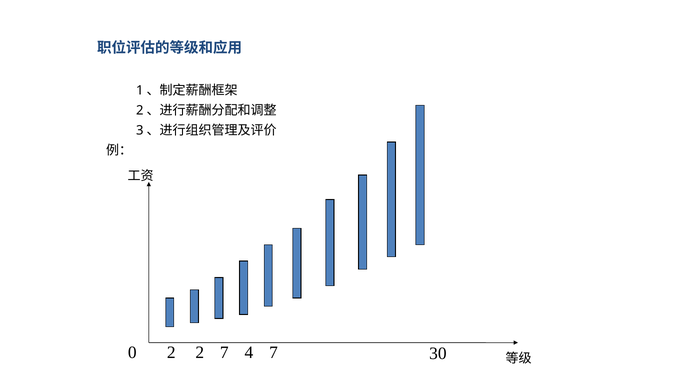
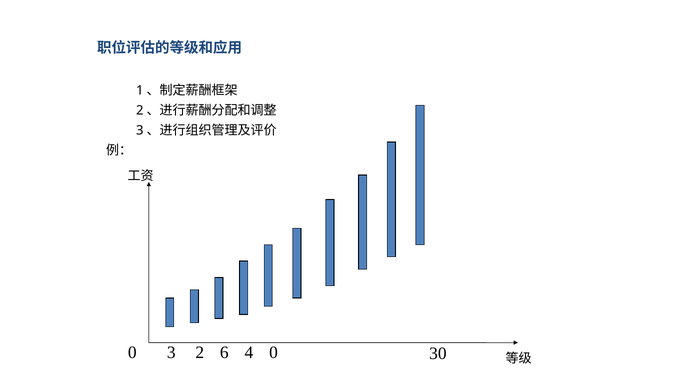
0 2: 2 -> 3
2 7: 7 -> 6
4 7: 7 -> 0
